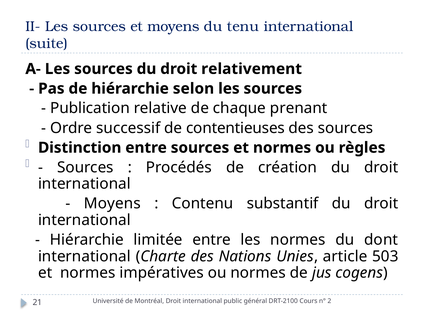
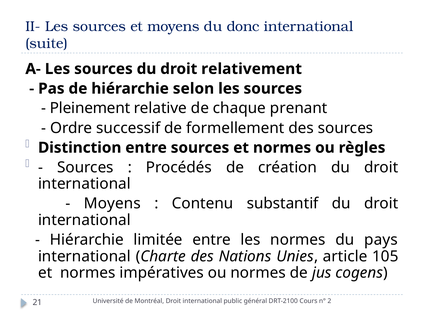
tenu: tenu -> donc
Publication: Publication -> Pleinement
contentieuses: contentieuses -> formellement
dont: dont -> pays
503: 503 -> 105
